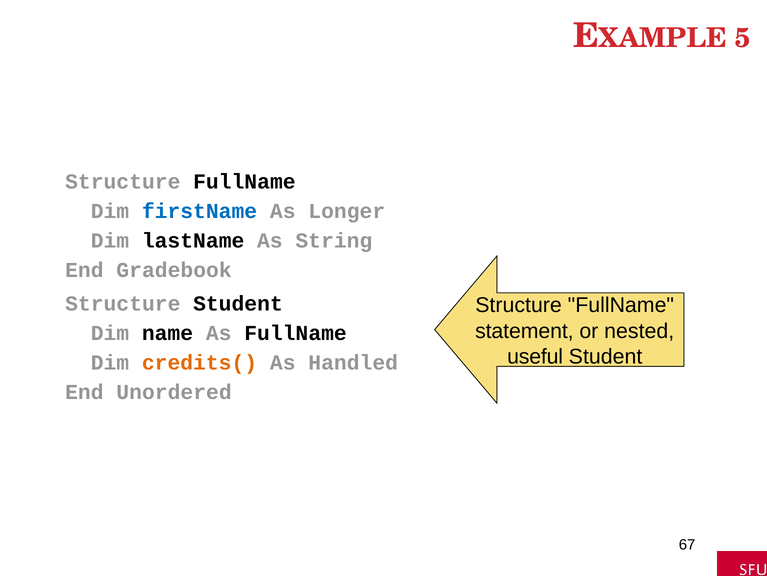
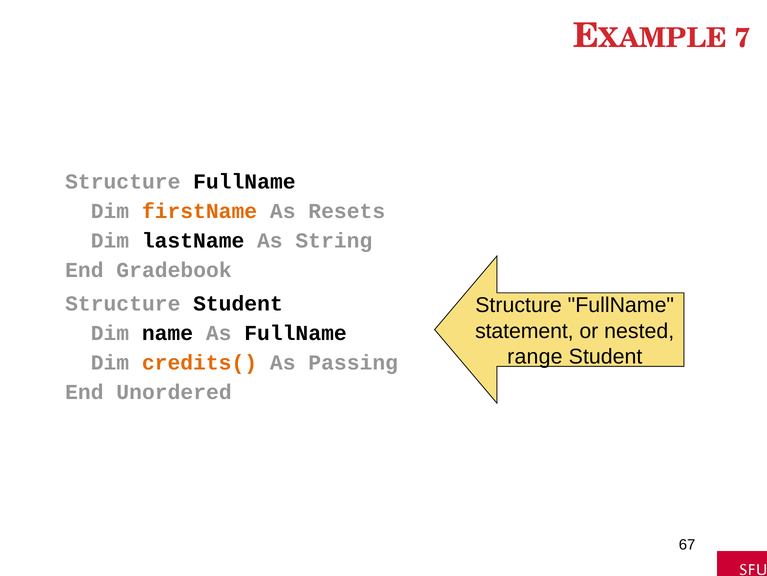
5: 5 -> 7
firstName colour: blue -> orange
Longer: Longer -> Resets
useful: useful -> range
Handled: Handled -> Passing
